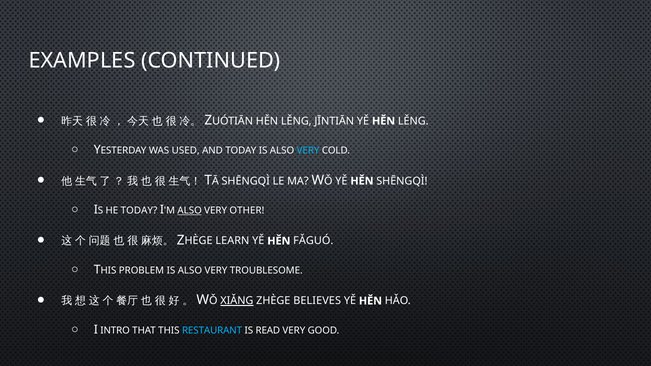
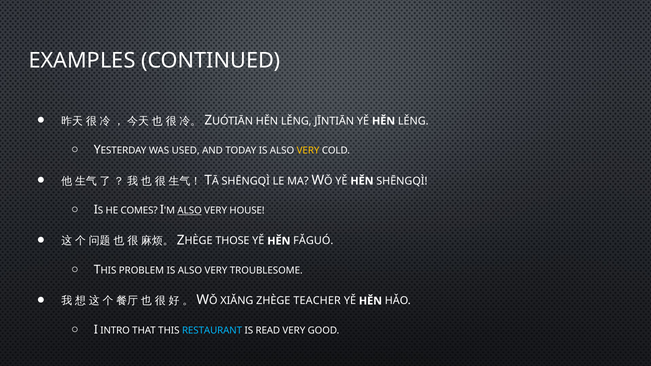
VERY at (308, 151) colour: light blue -> yellow
HE TODAY: TODAY -> COMES
OTHER: OTHER -> HOUSE
LEARN: LEARN -> THOSE
XIǍNG underline: present -> none
BELIEVES: BELIEVES -> TEACHER
